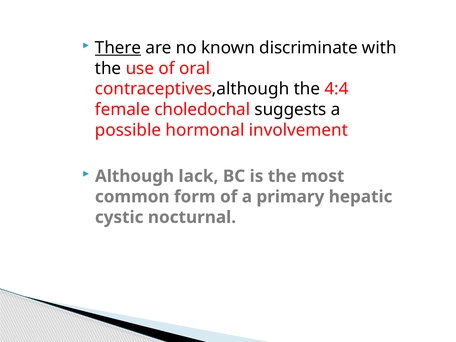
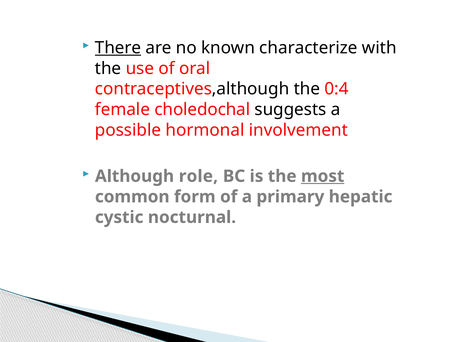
discriminate: discriminate -> characterize
4:4: 4:4 -> 0:4
lack: lack -> role
most underline: none -> present
